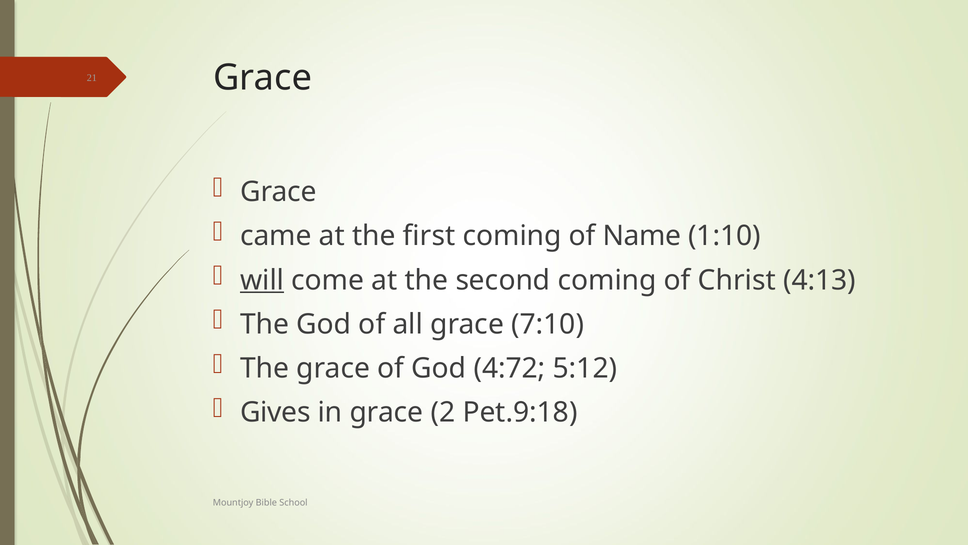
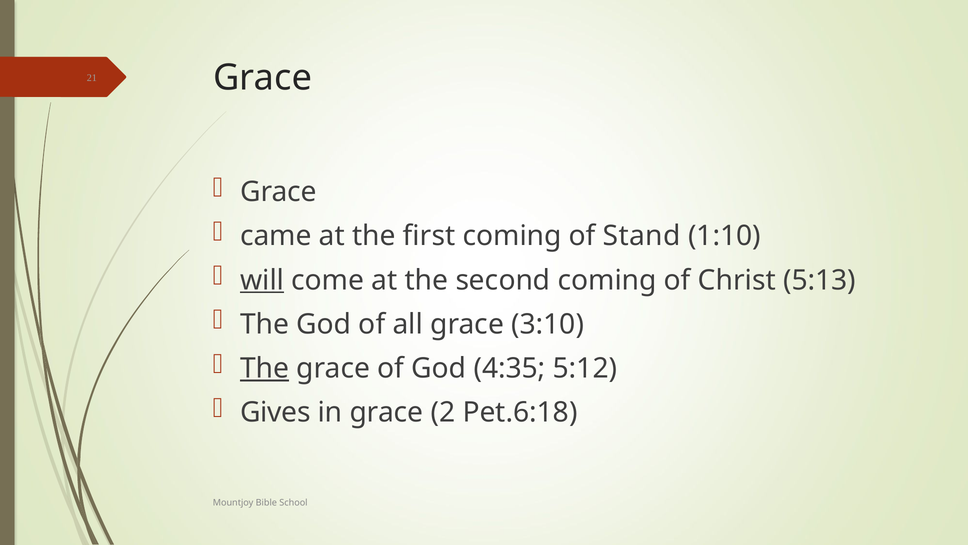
Name: Name -> Stand
4:13: 4:13 -> 5:13
7:10: 7:10 -> 3:10
The at (265, 368) underline: none -> present
4:72: 4:72 -> 4:35
Pet.9:18: Pet.9:18 -> Pet.6:18
